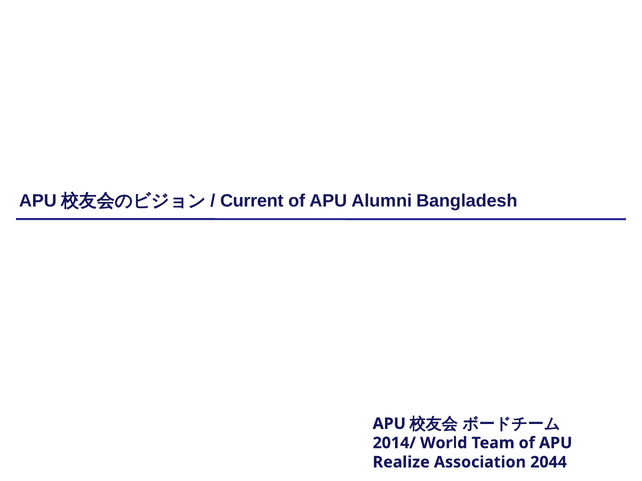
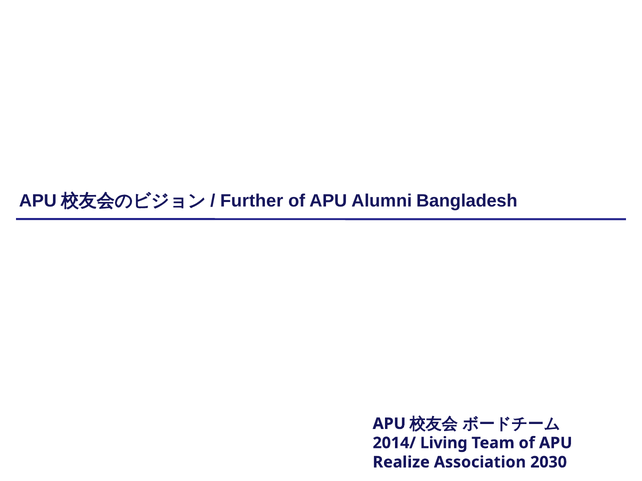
Current: Current -> Further
World: World -> Living
2044: 2044 -> 2030
